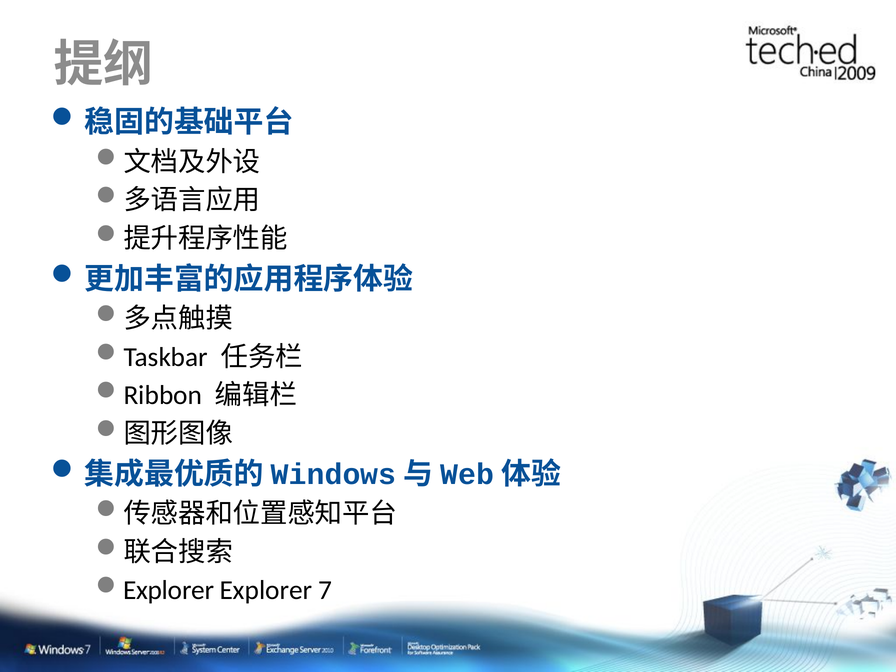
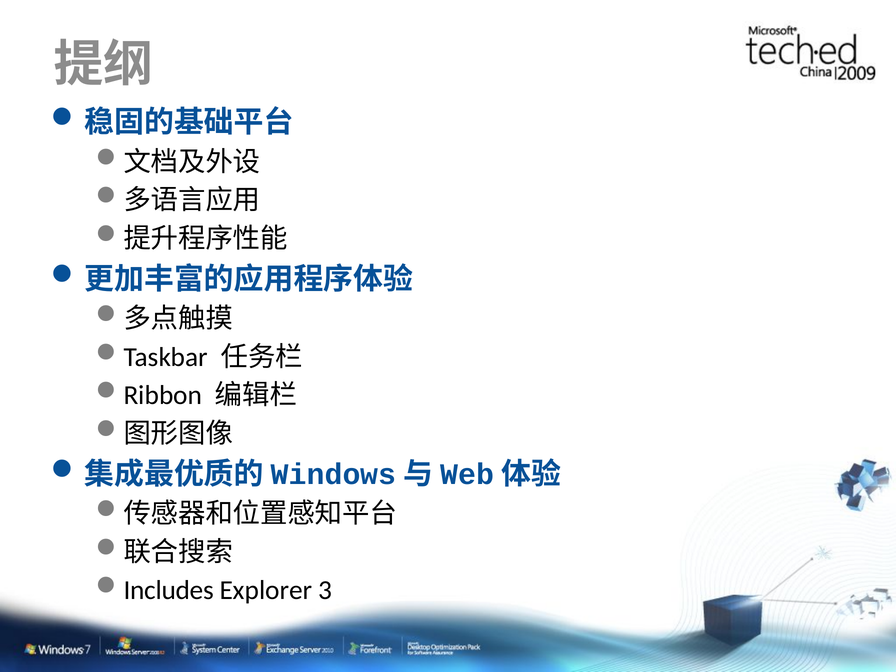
Explorer at (169, 590): Explorer -> Includes
7: 7 -> 3
